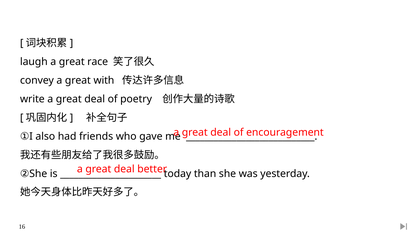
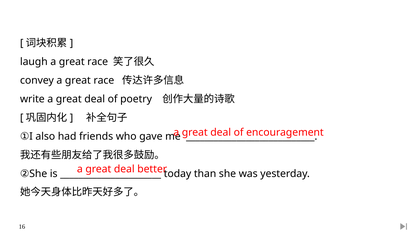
convey a great with: with -> race
